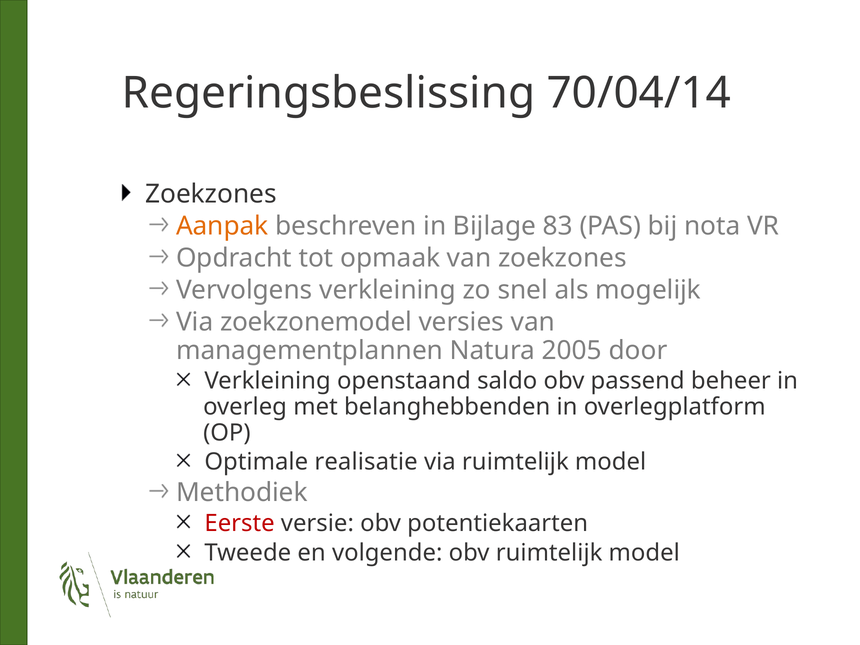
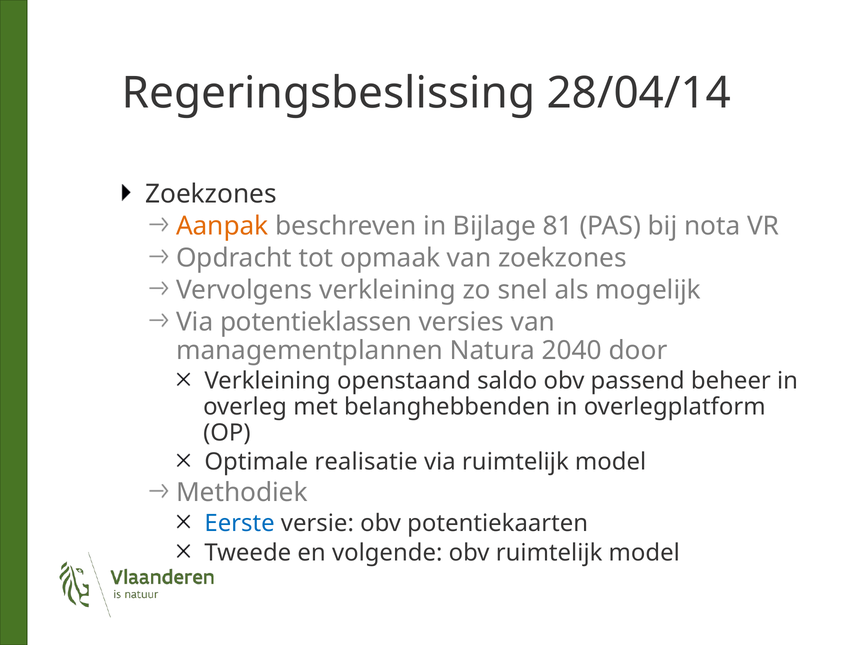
70/04/14: 70/04/14 -> 28/04/14
83: 83 -> 81
zoekzonemodel: zoekzonemodel -> potentieklassen
2005: 2005 -> 2040
Eerste colour: red -> blue
